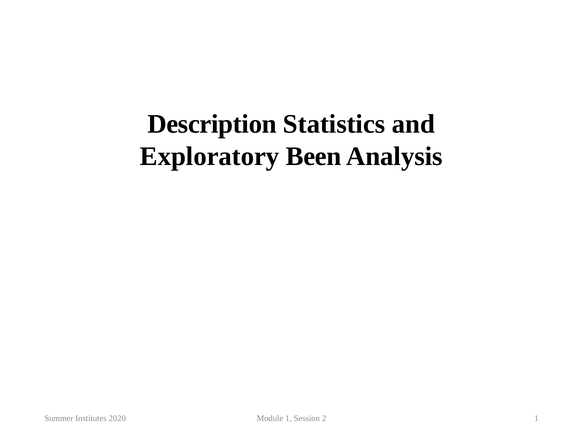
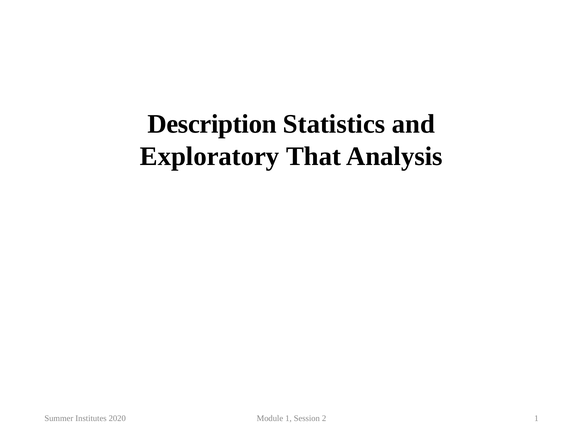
Been: Been -> That
